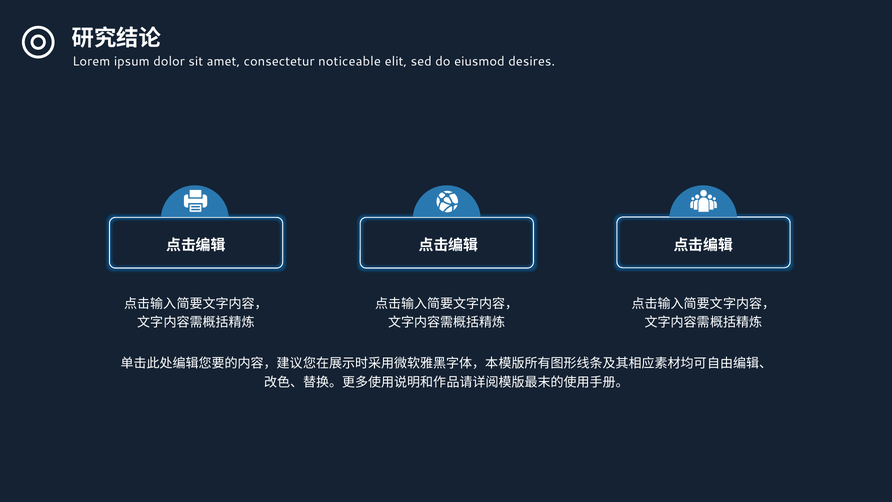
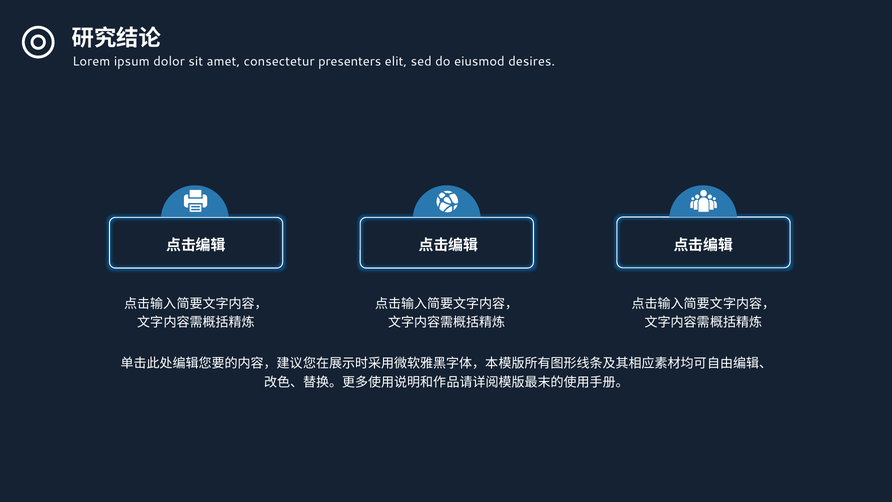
noticeable: noticeable -> presenters
